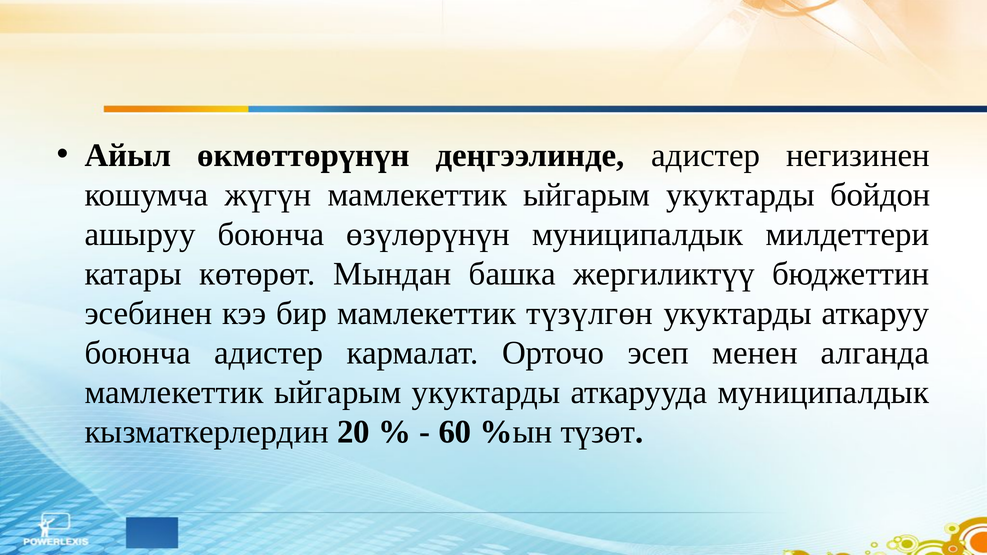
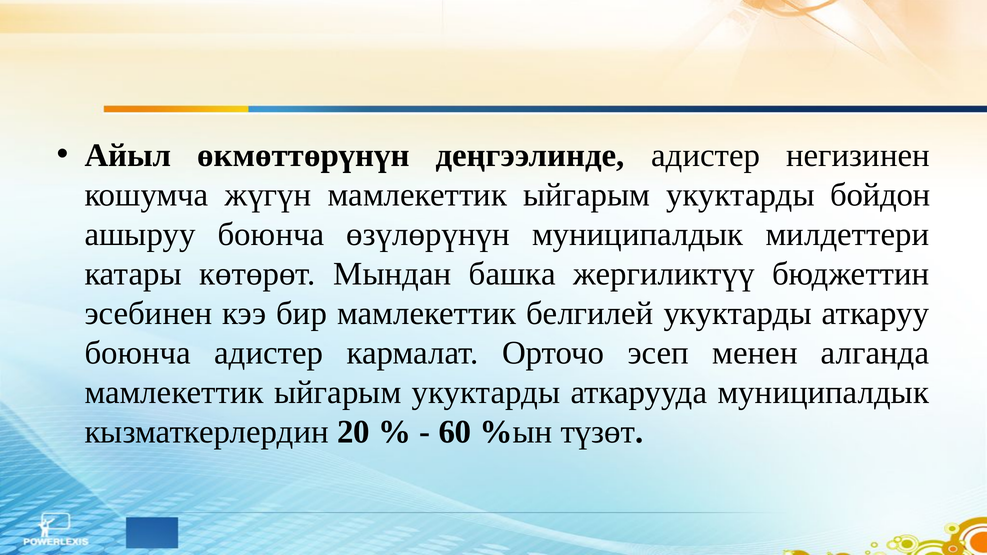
түзүлгөн: түзүлгөн -> белгилей
